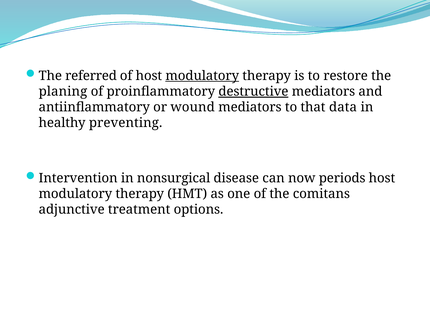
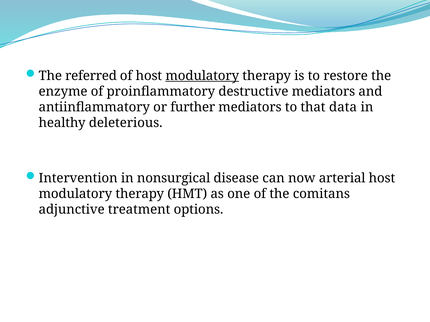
planing: planing -> enzyme
destructive underline: present -> none
wound: wound -> further
preventing: preventing -> deleterious
periods: periods -> arterial
